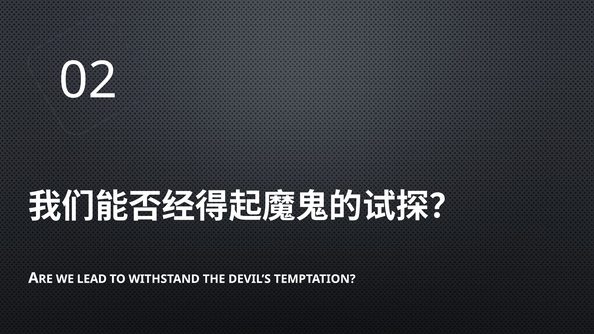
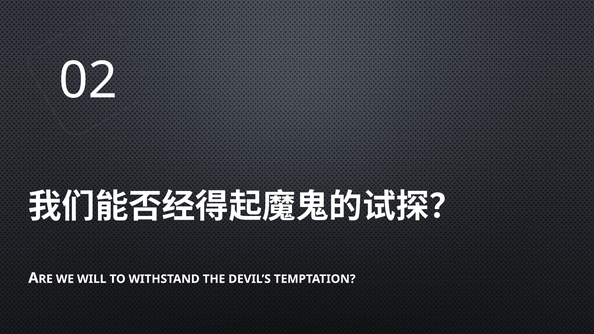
LEAD: LEAD -> WILL
